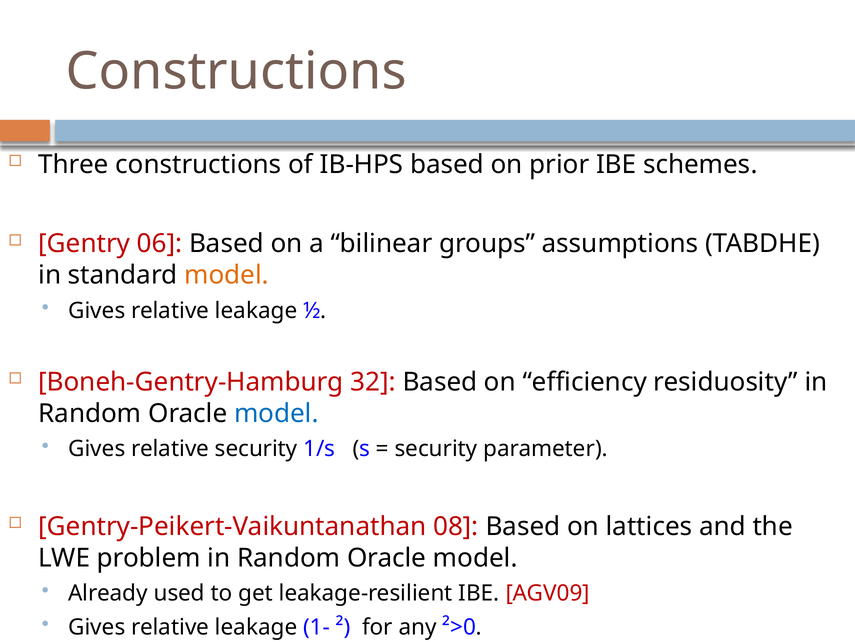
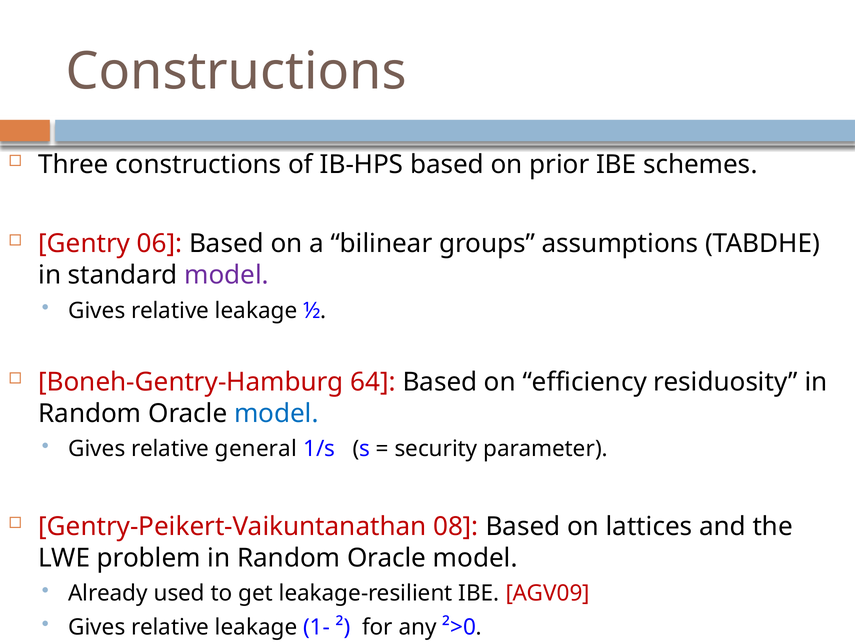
model at (226, 275) colour: orange -> purple
32: 32 -> 64
relative security: security -> general
